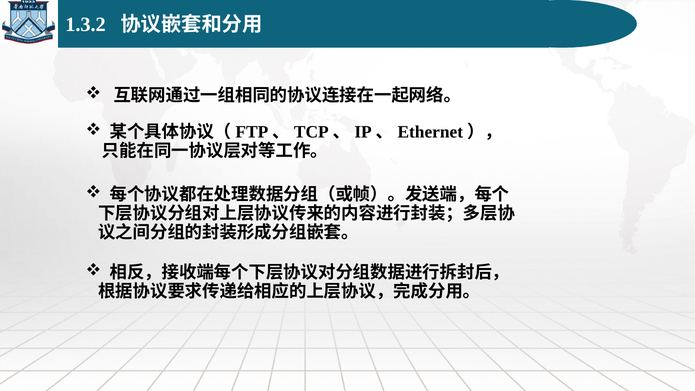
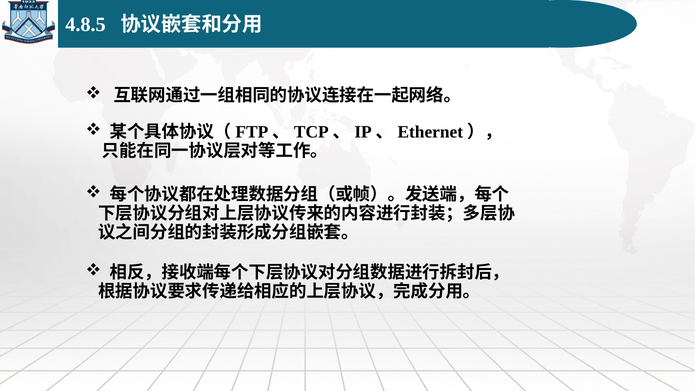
1.3.2: 1.3.2 -> 4.8.5
